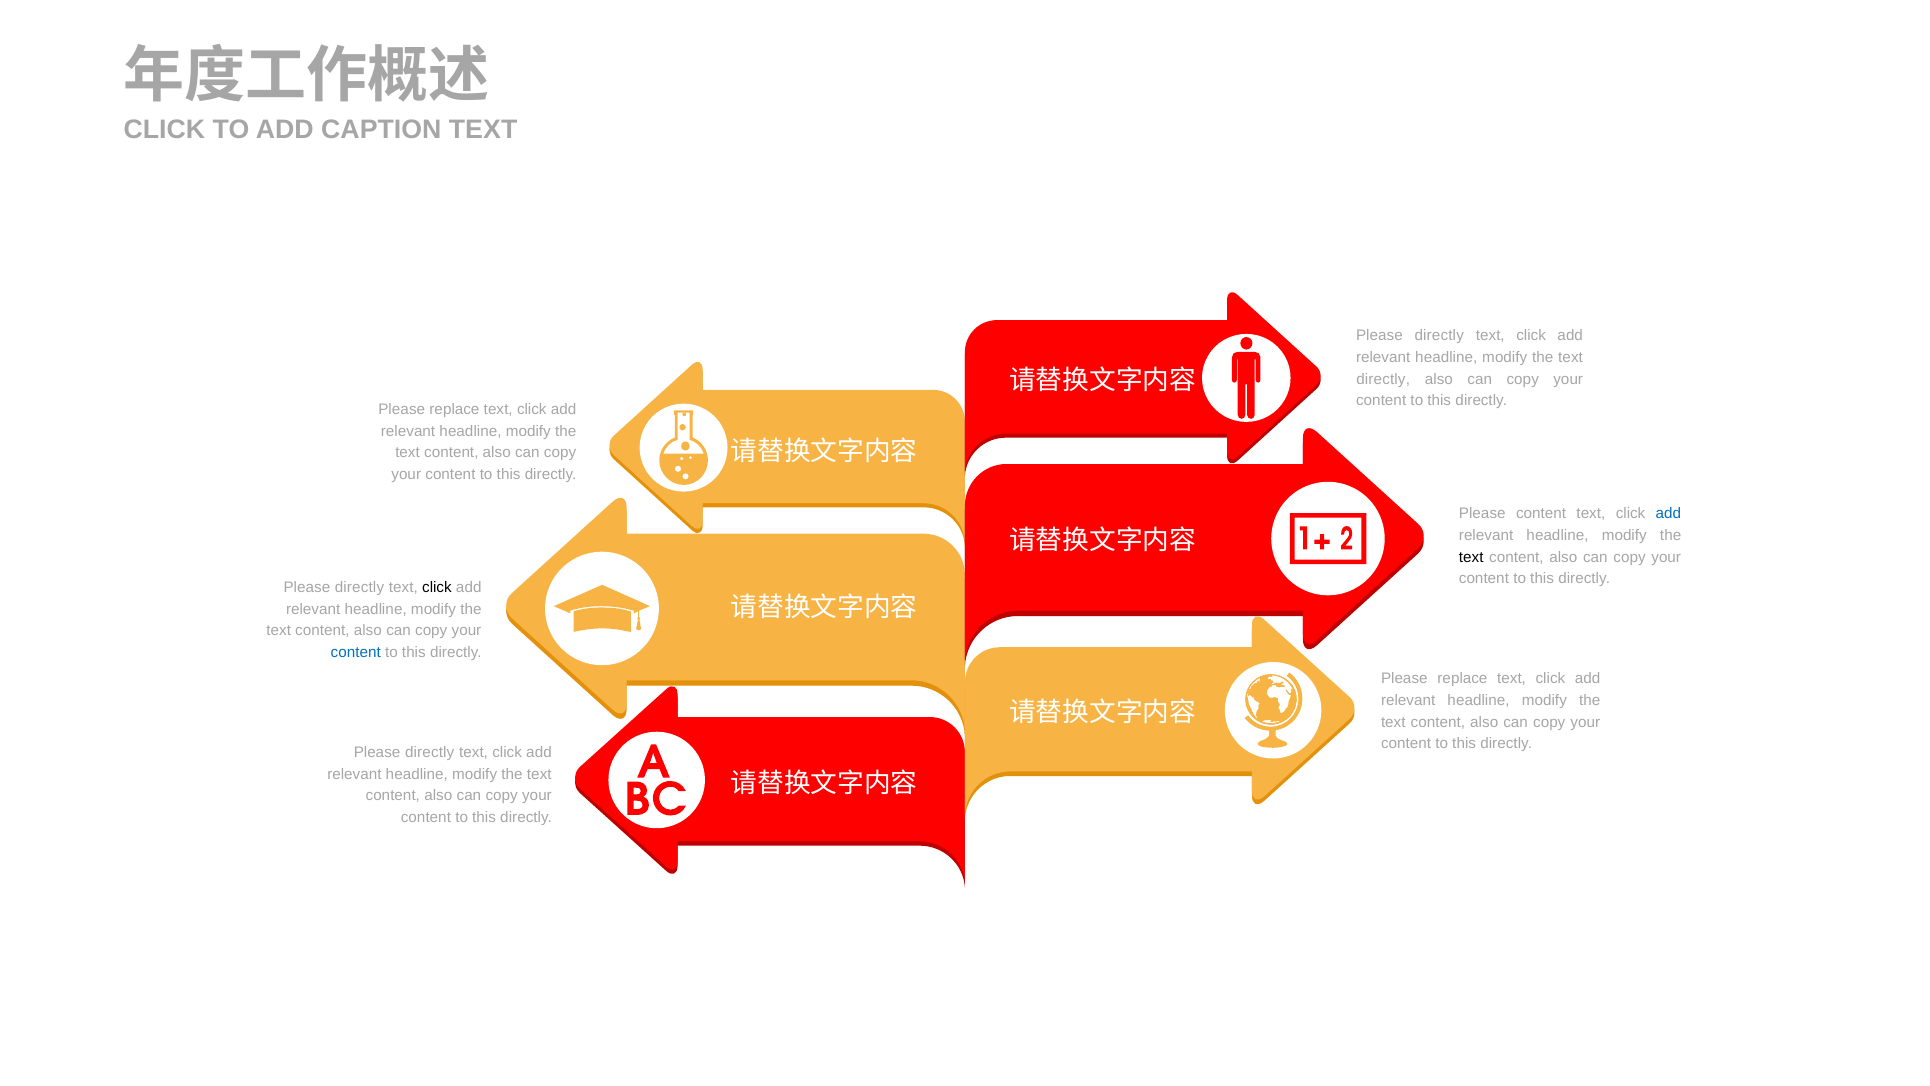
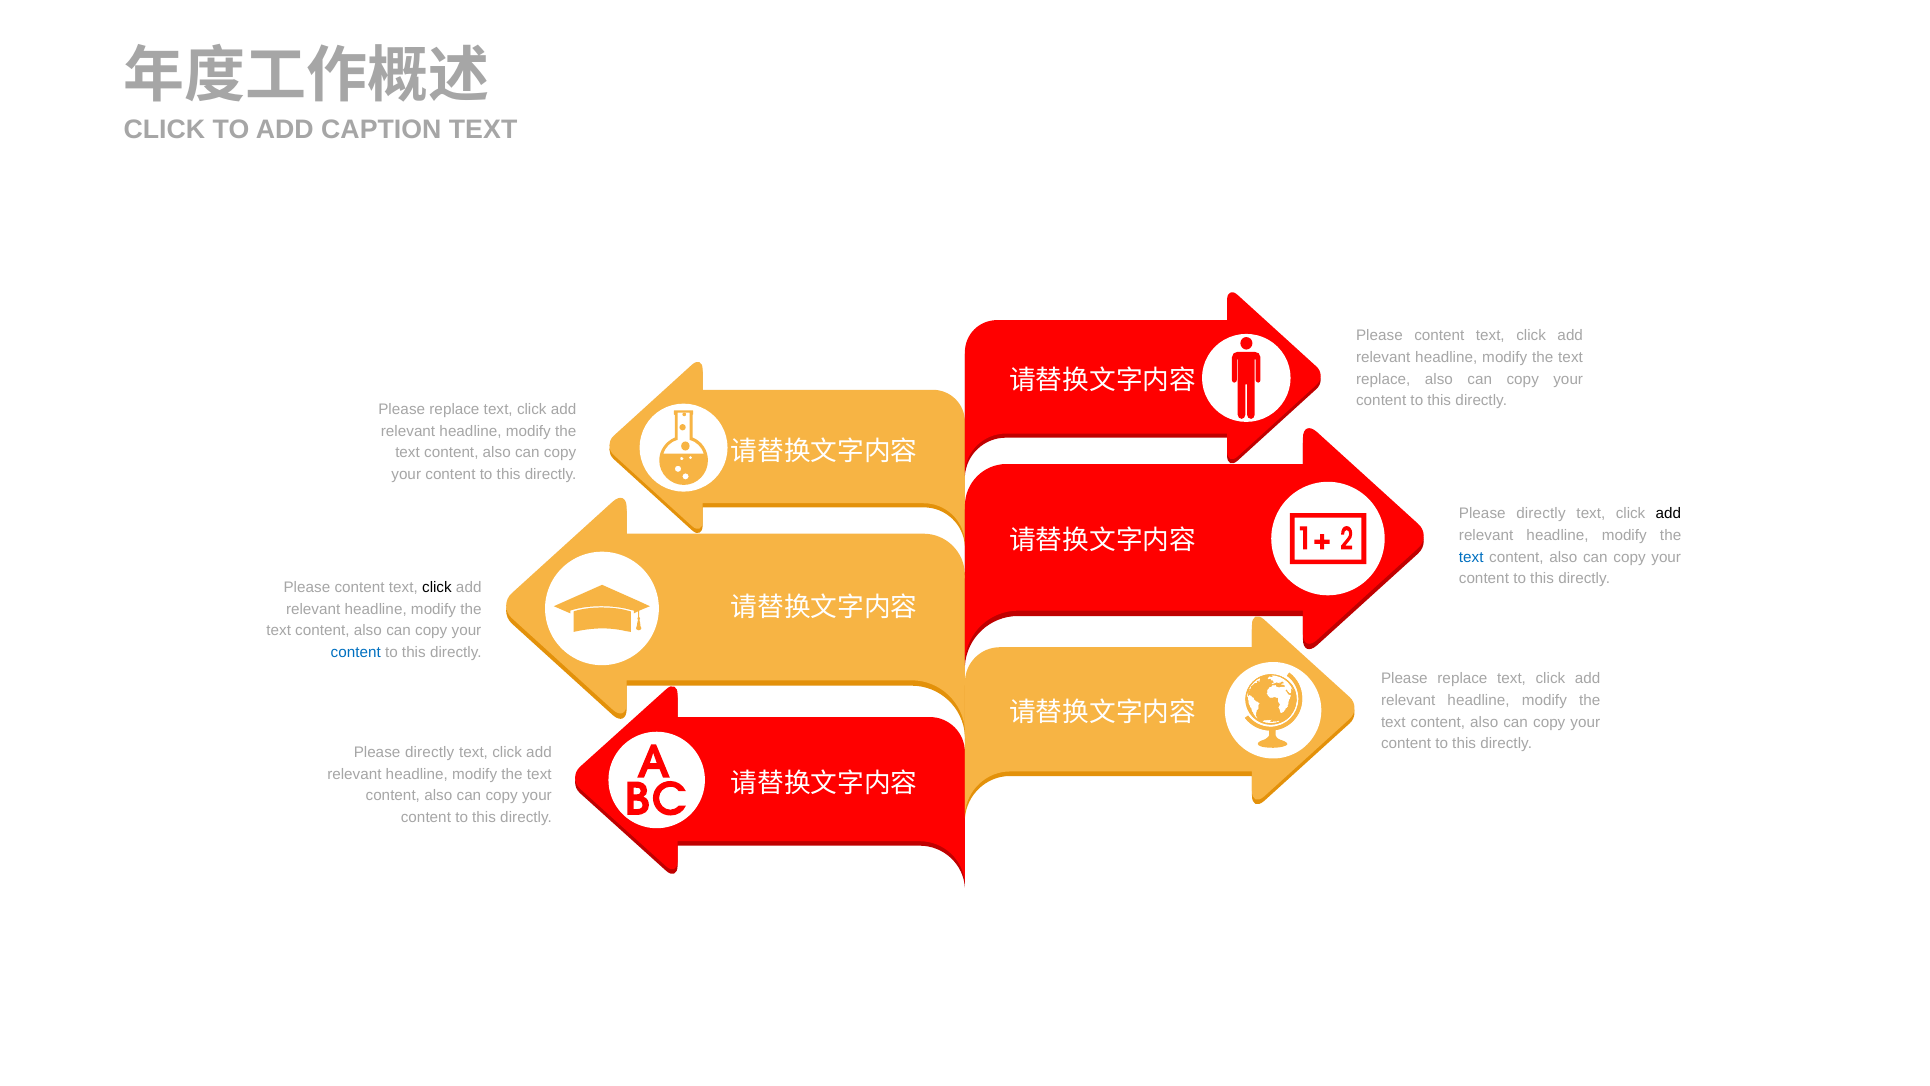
directly at (1439, 335): directly -> content
directly at (1383, 379): directly -> replace
content at (1541, 513): content -> directly
add at (1668, 513) colour: blue -> black
text at (1471, 557) colour: black -> blue
directly at (359, 587): directly -> content
